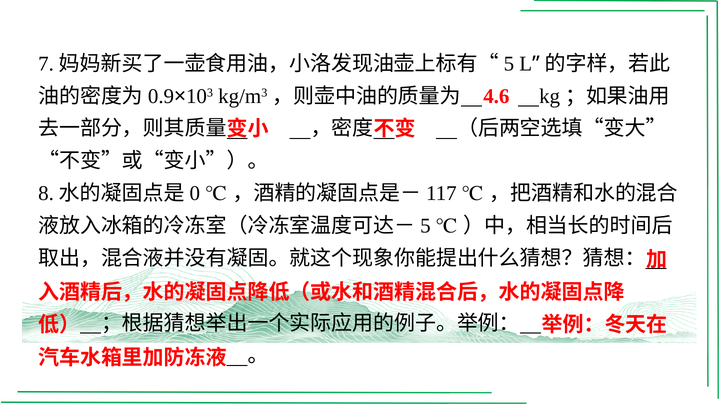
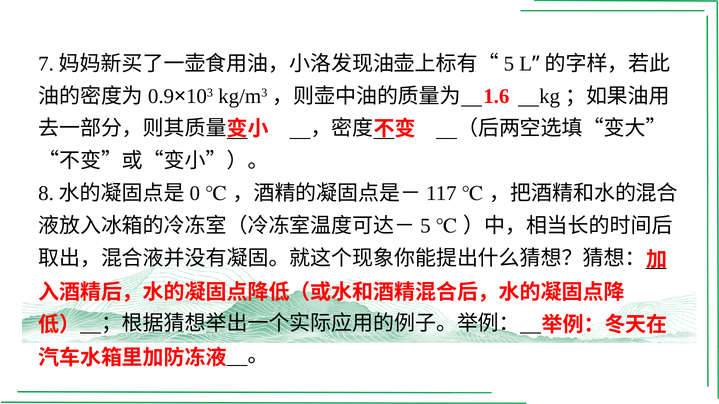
4.6: 4.6 -> 1.6
